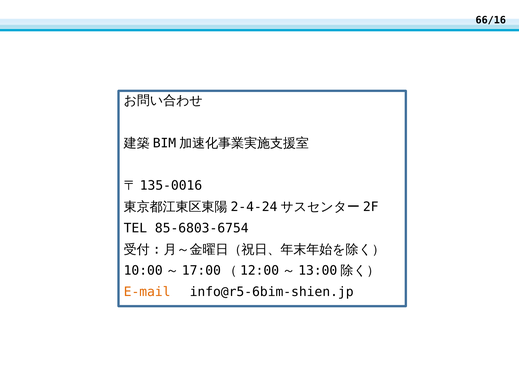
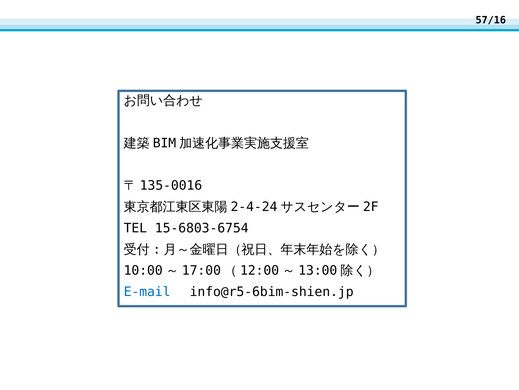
66/16: 66/16 -> 57/16
85-6803-6754: 85-6803-6754 -> 15-6803-6754
E-mail colour: orange -> blue
